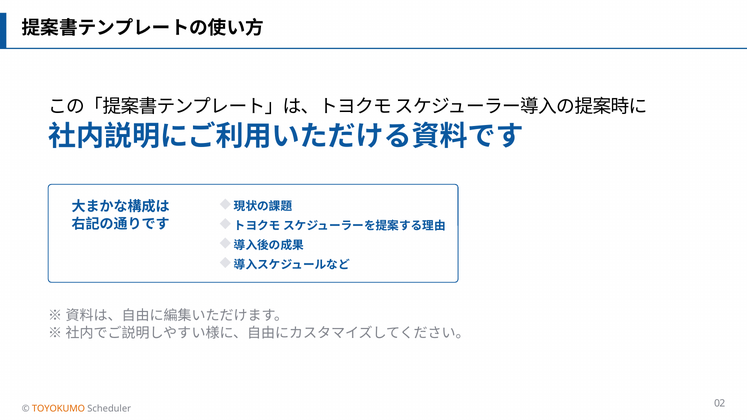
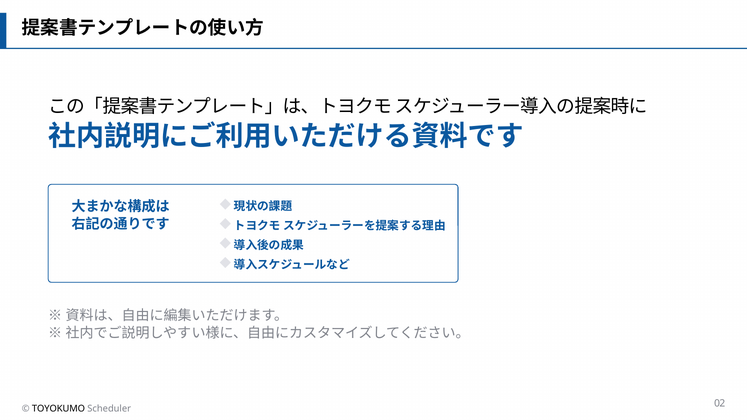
TOYOKUMO colour: orange -> black
